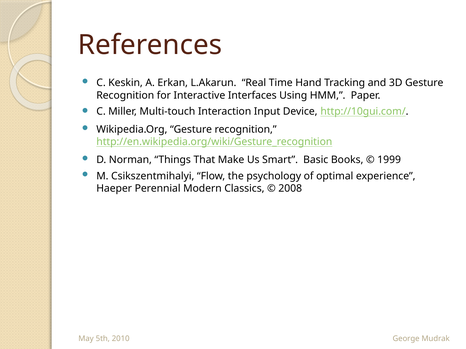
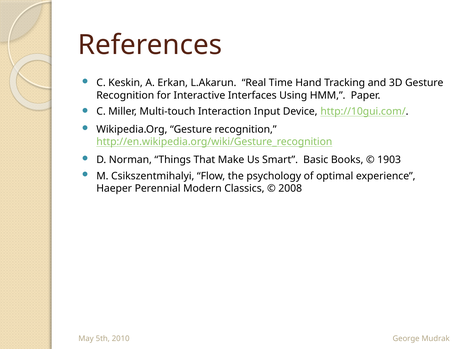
1999: 1999 -> 1903
